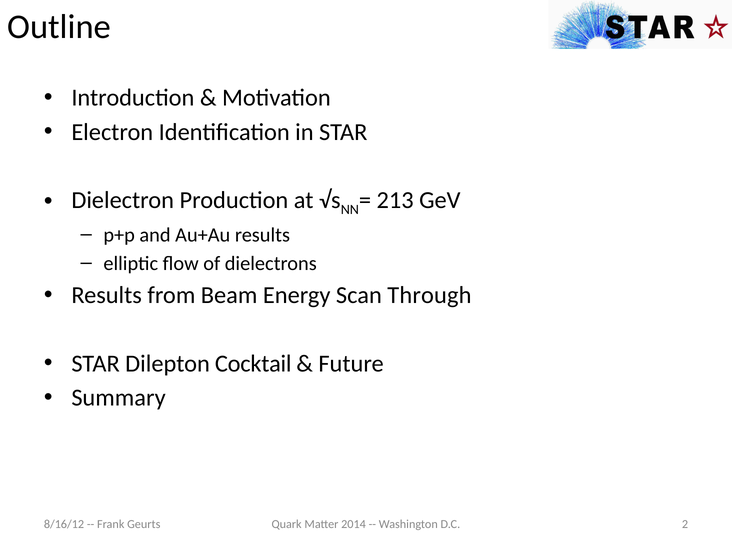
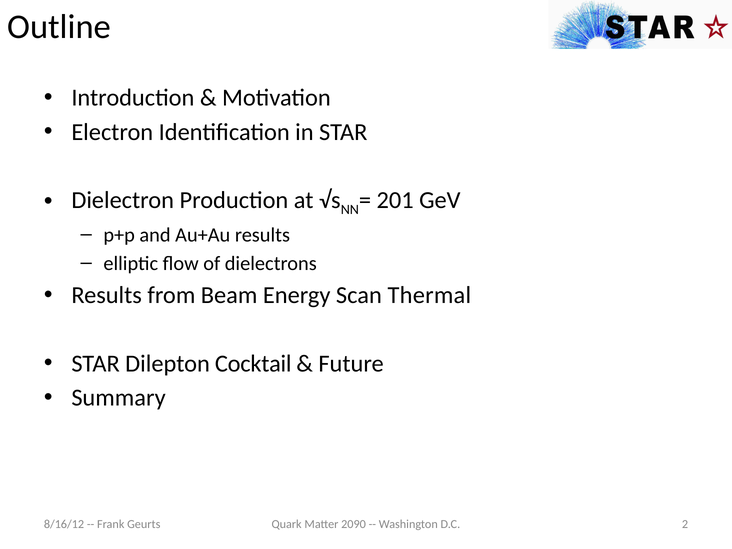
213: 213 -> 201
Through: Through -> Thermal
2014: 2014 -> 2090
